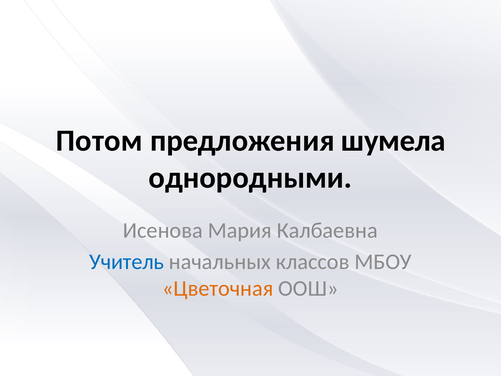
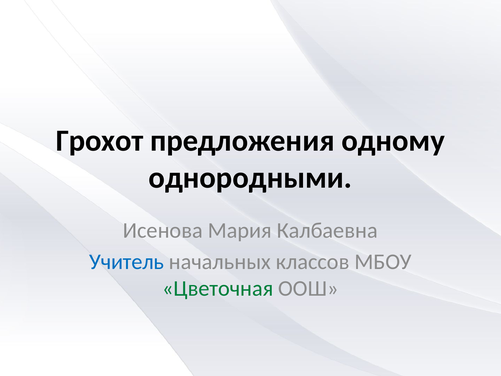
Потом: Потом -> Грохот
шумела: шумела -> одному
Цветочная colour: orange -> green
